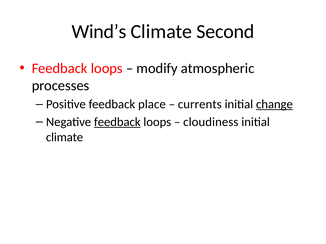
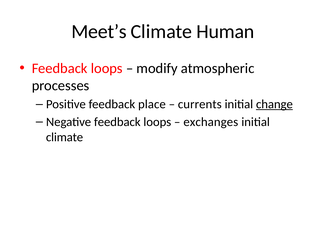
Wind’s: Wind’s -> Meet’s
Second: Second -> Human
feedback at (117, 122) underline: present -> none
cloudiness: cloudiness -> exchanges
